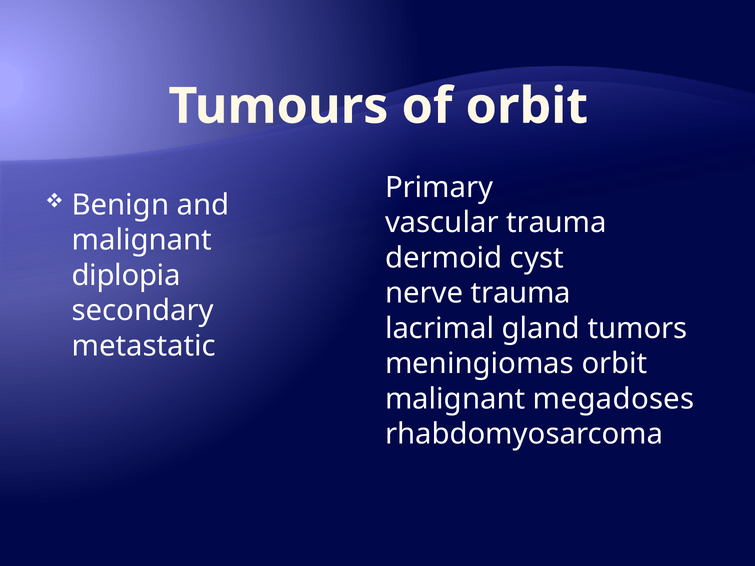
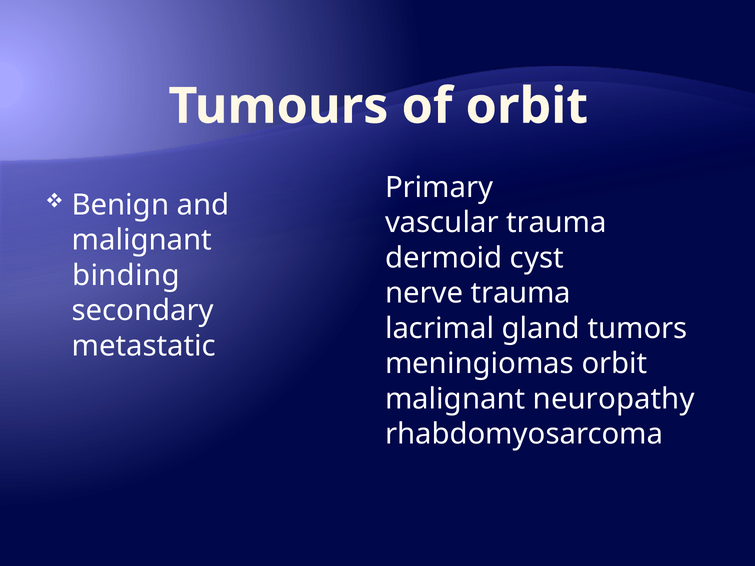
diplopia: diplopia -> binding
megadoses: megadoses -> neuropathy
